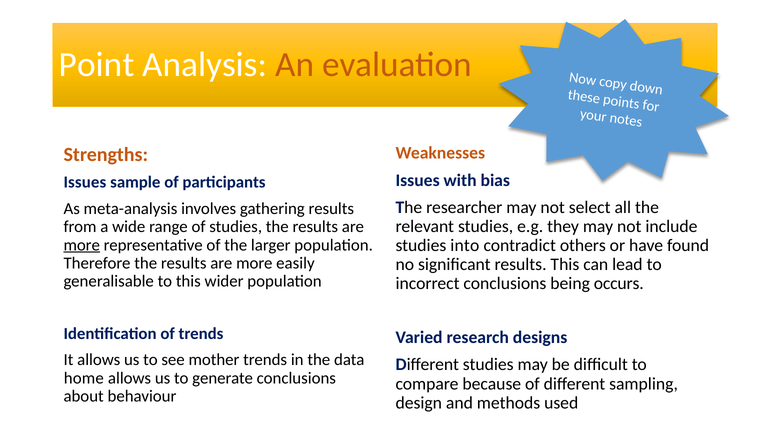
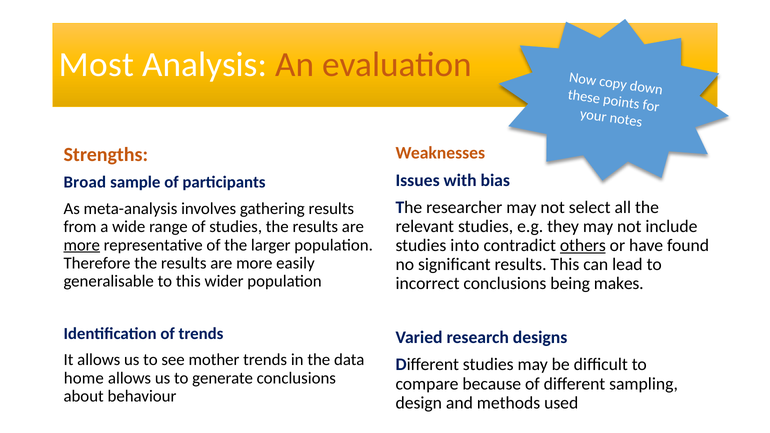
Point: Point -> Most
Issues at (85, 182): Issues -> Broad
others underline: none -> present
occurs: occurs -> makes
